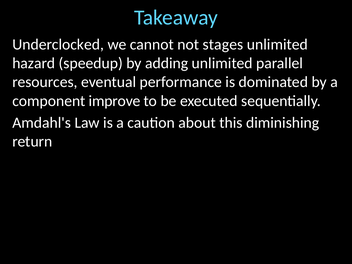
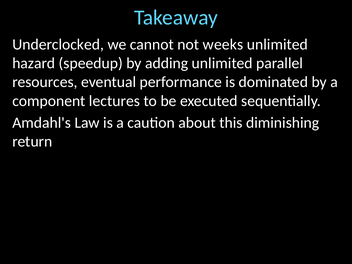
stages: stages -> weeks
improve: improve -> lectures
